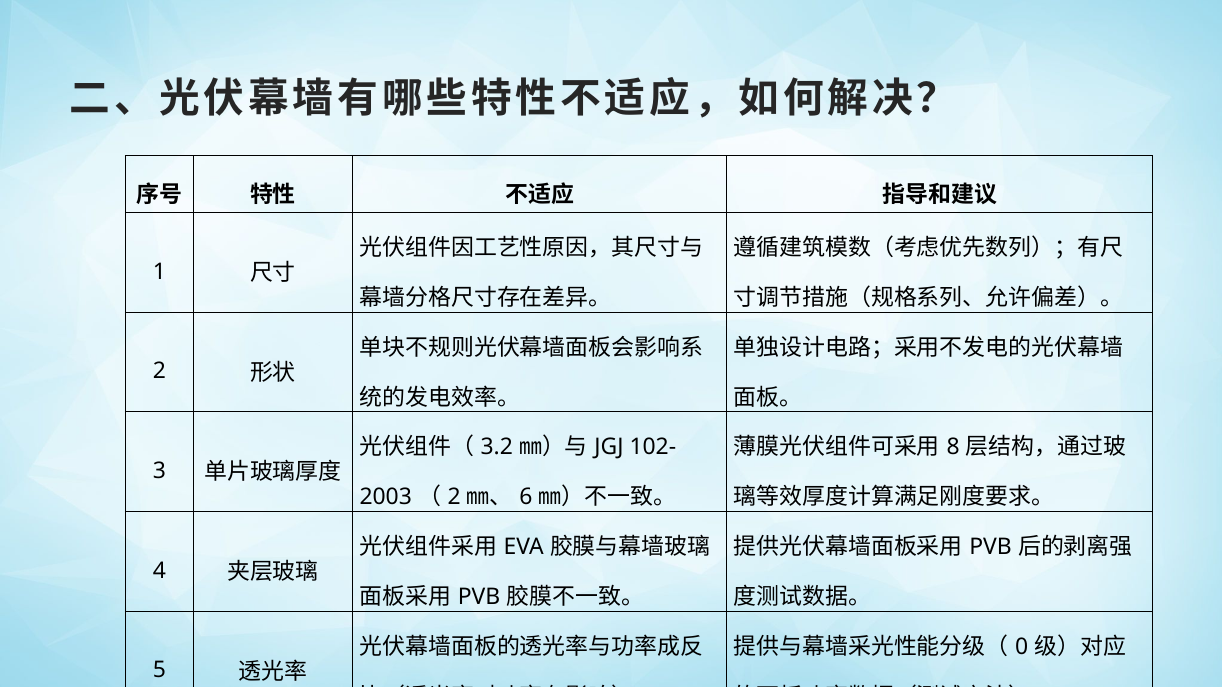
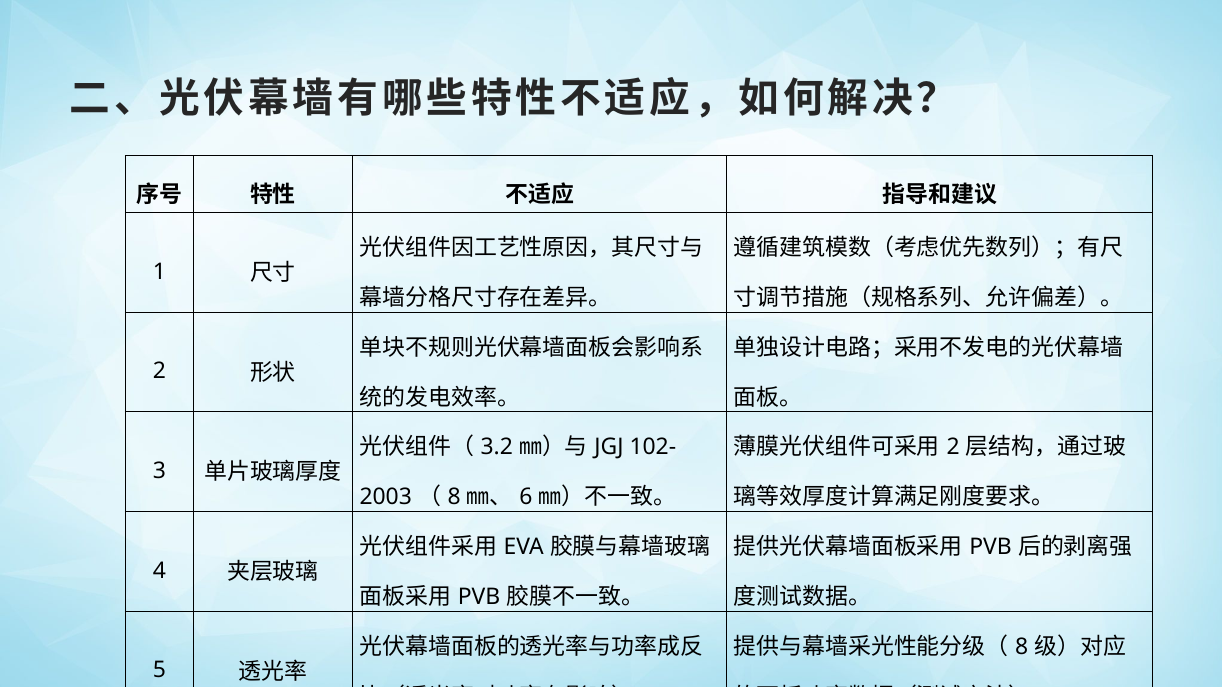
8 at (953, 448): 8 -> 2
2 at (454, 497): 2 -> 8
0 at (1022, 647): 0 -> 8
